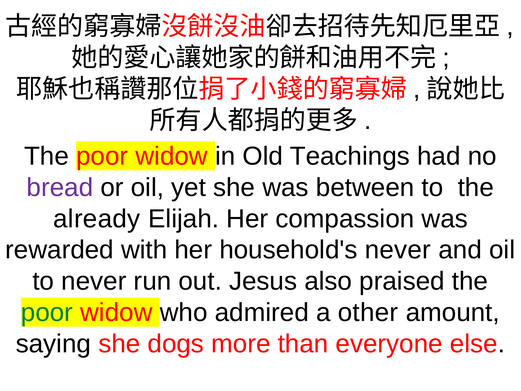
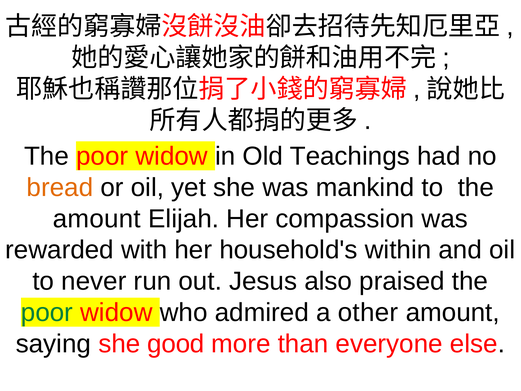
bread colour: purple -> orange
between: between -> mankind
already at (97, 219): already -> amount
household's never: never -> within
dogs: dogs -> good
